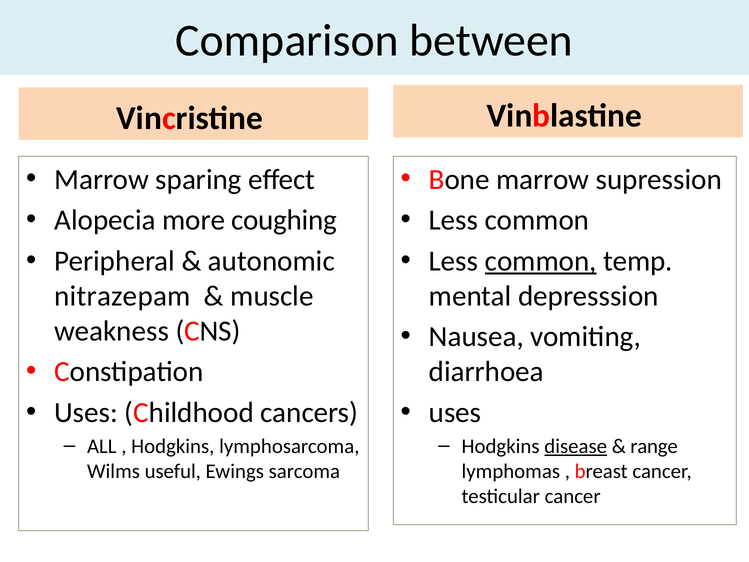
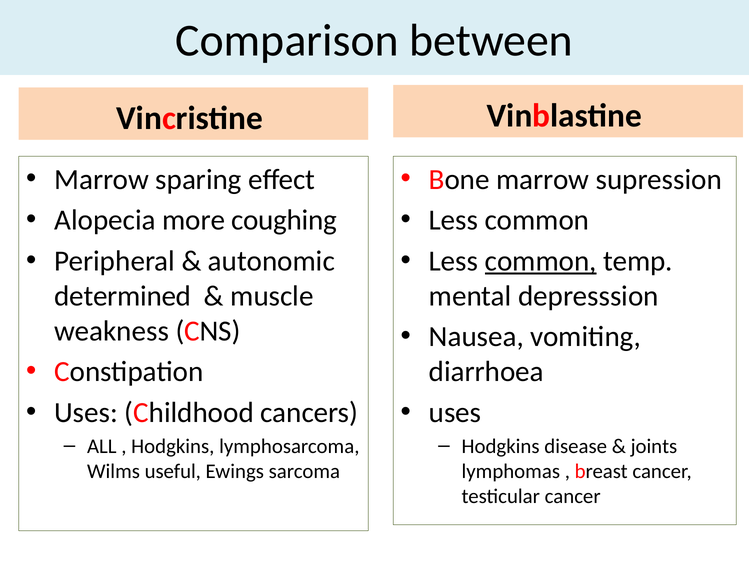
nitrazepam: nitrazepam -> determined
disease underline: present -> none
range: range -> joints
